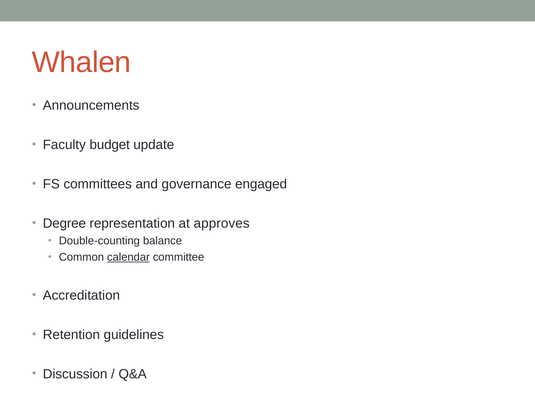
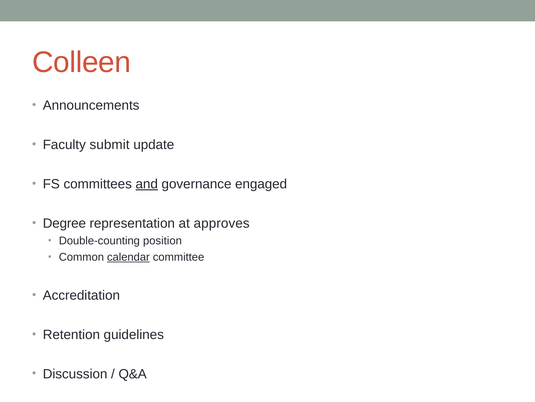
Whalen: Whalen -> Colleen
budget: budget -> submit
and underline: none -> present
balance: balance -> position
